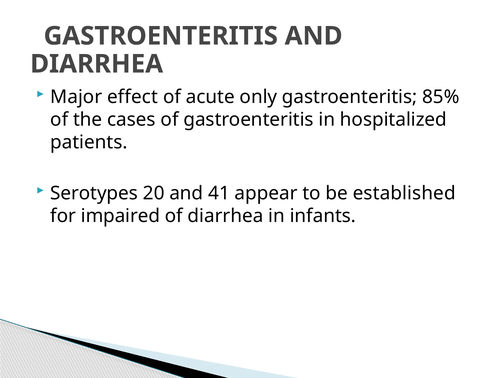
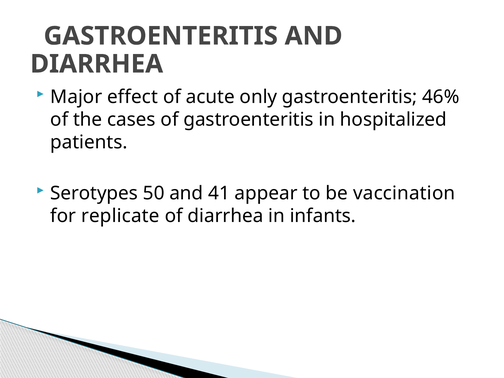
85%: 85% -> 46%
20: 20 -> 50
established: established -> vaccination
impaired: impaired -> replicate
